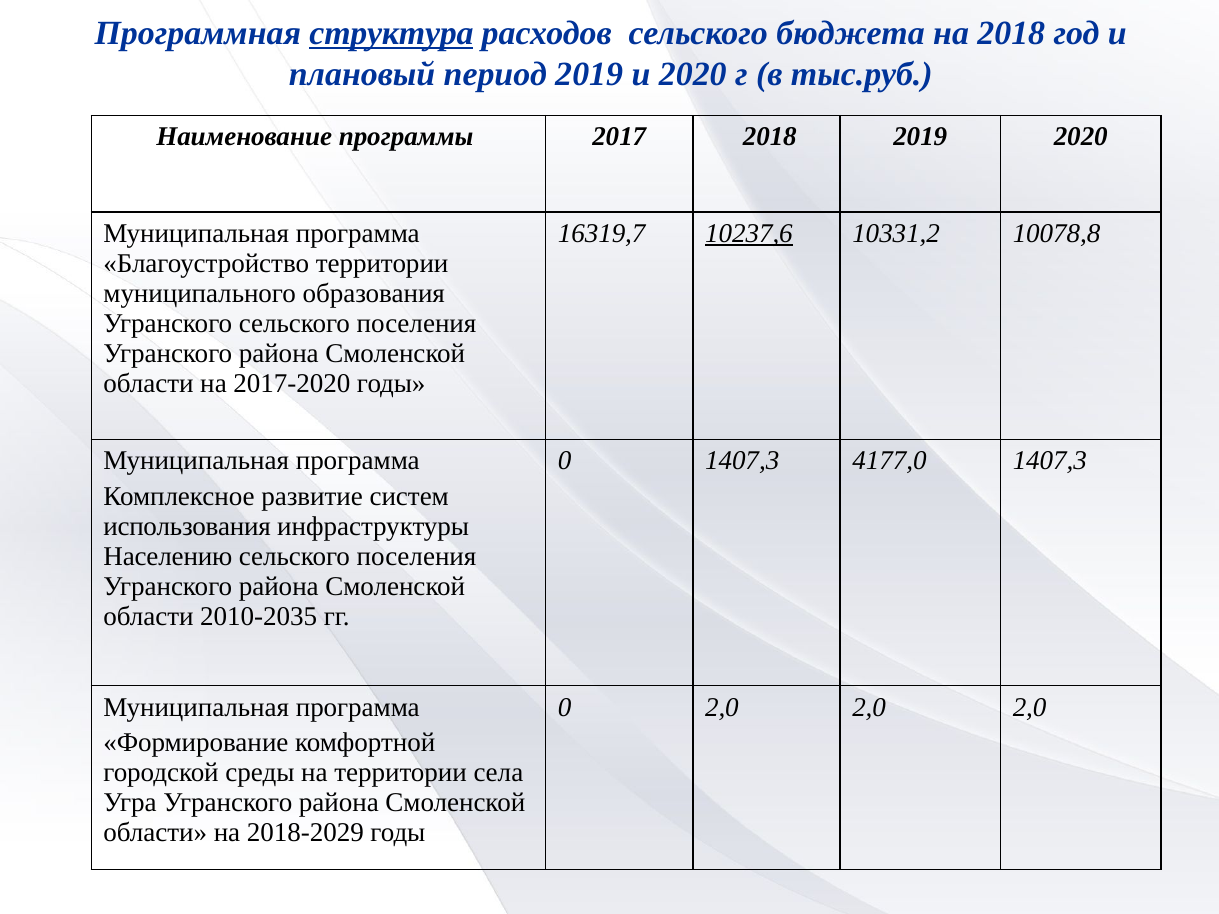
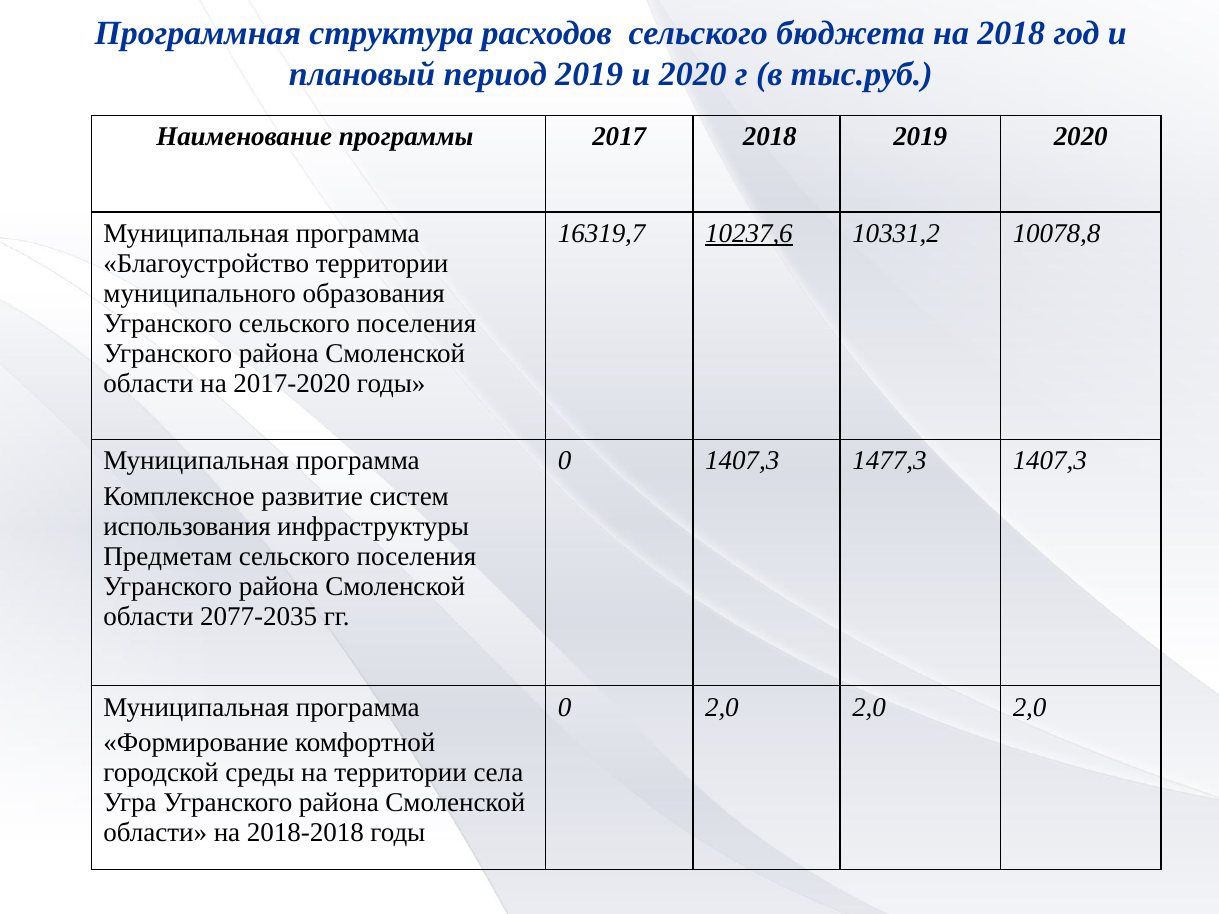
структура underline: present -> none
4177,0: 4177,0 -> 1477,3
Населению: Населению -> Предметам
2010-2035: 2010-2035 -> 2077-2035
2018-2029: 2018-2029 -> 2018-2018
